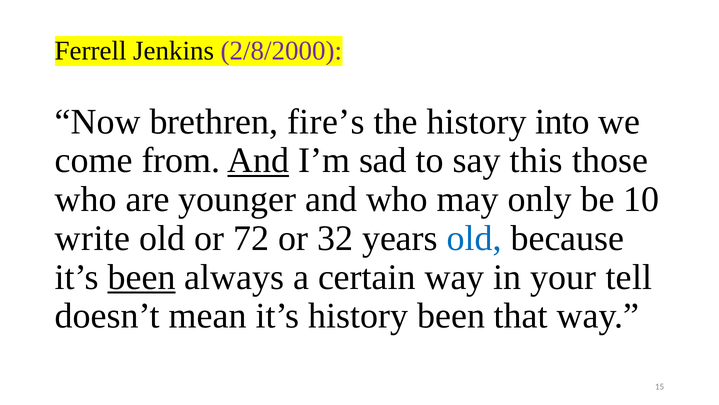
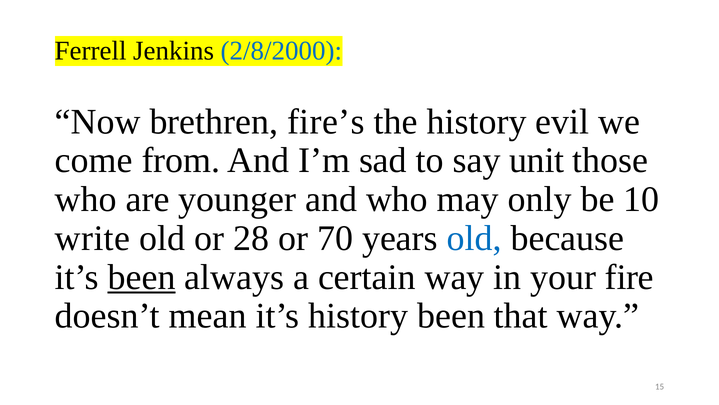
2/8/2000 colour: purple -> blue
into: into -> evil
And at (258, 160) underline: present -> none
this: this -> unit
72: 72 -> 28
32: 32 -> 70
tell: tell -> fire
